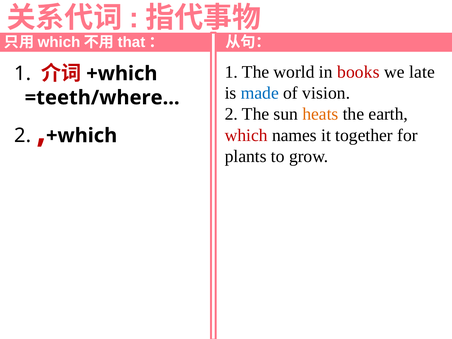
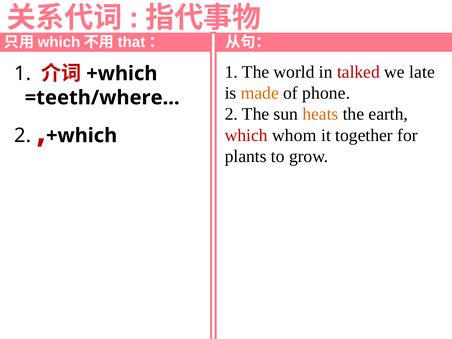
books: books -> talked
made colour: blue -> orange
vision: vision -> phone
names: names -> whom
